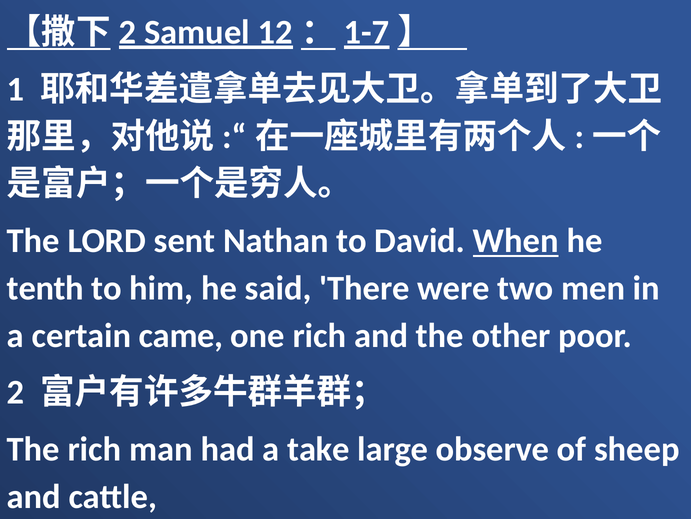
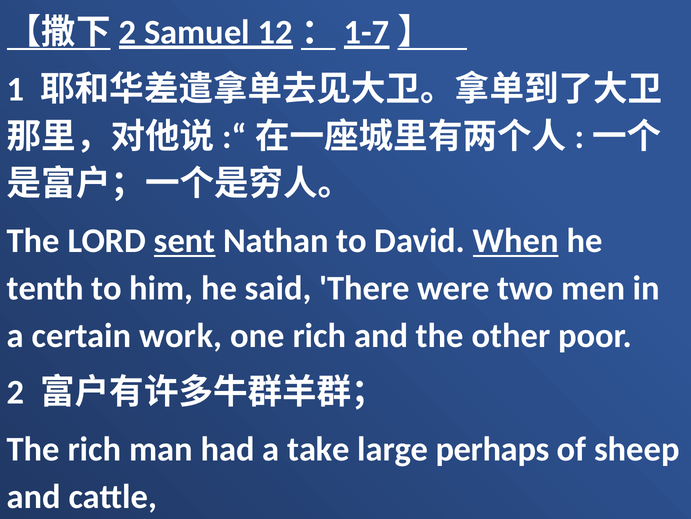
sent underline: none -> present
came: came -> work
observe: observe -> perhaps
